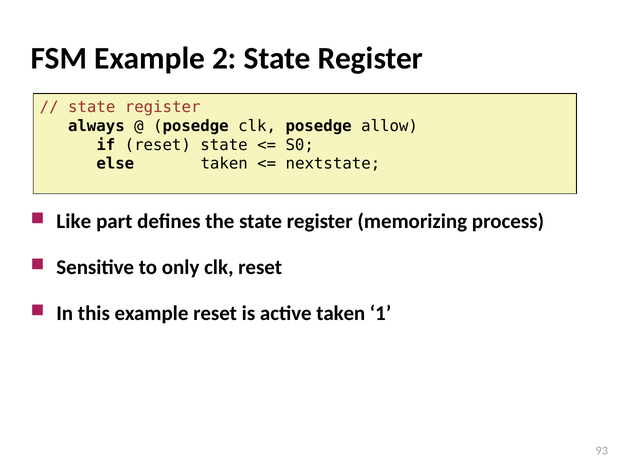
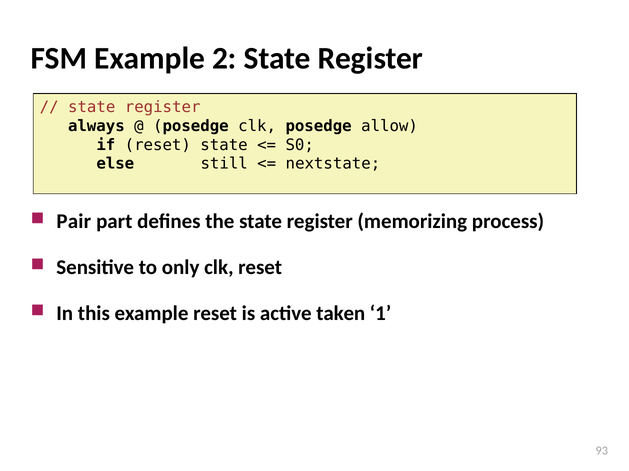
else taken: taken -> still
Like: Like -> Pair
